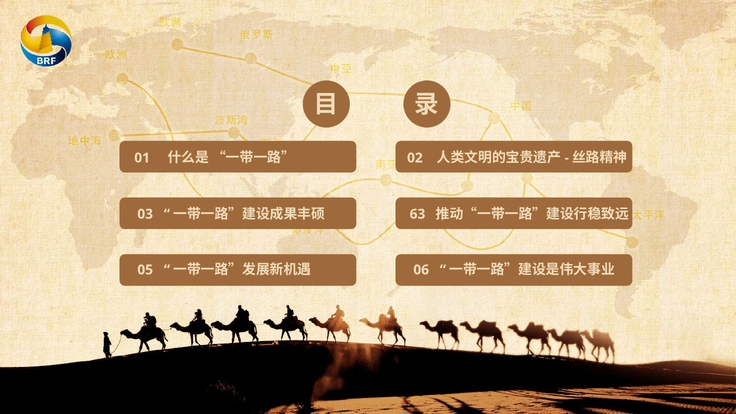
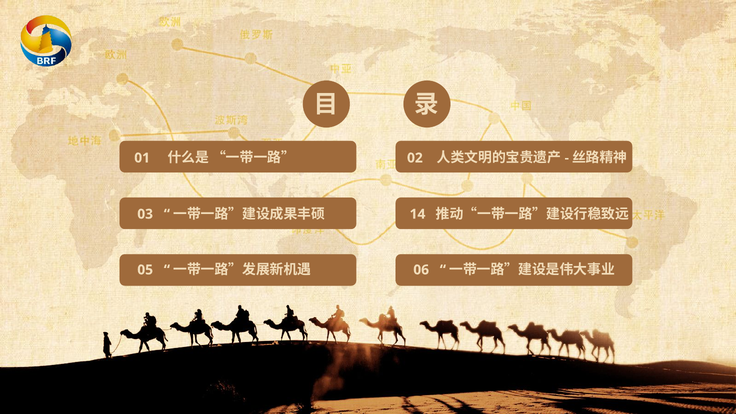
63: 63 -> 14
